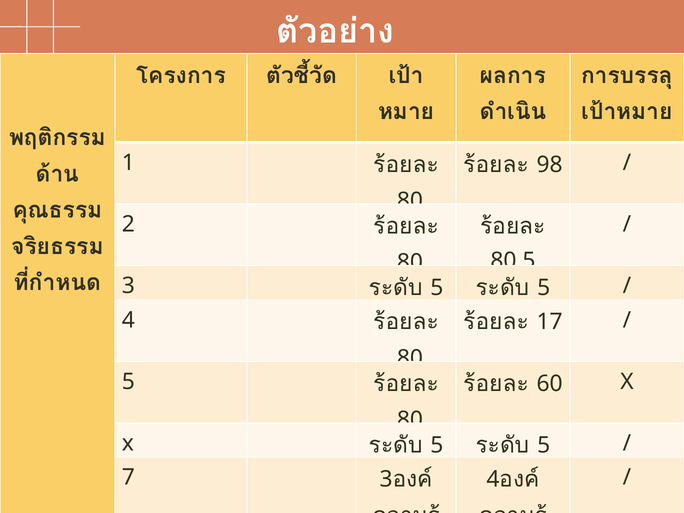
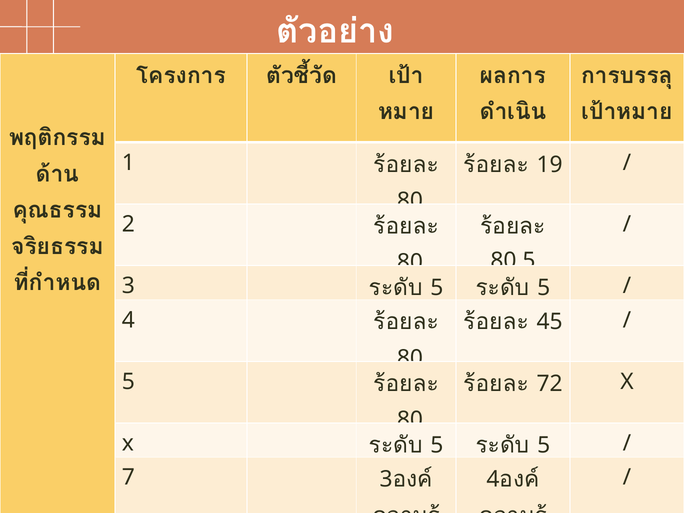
98: 98 -> 19
17: 17 -> 45
60: 60 -> 72
